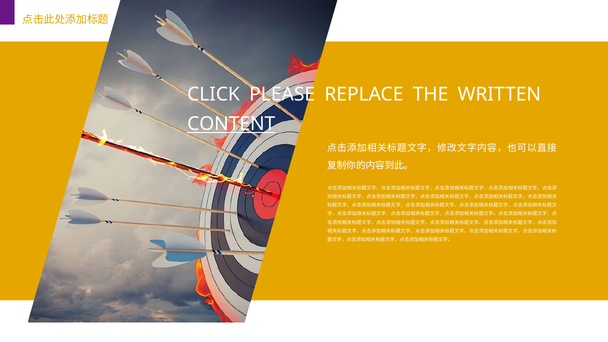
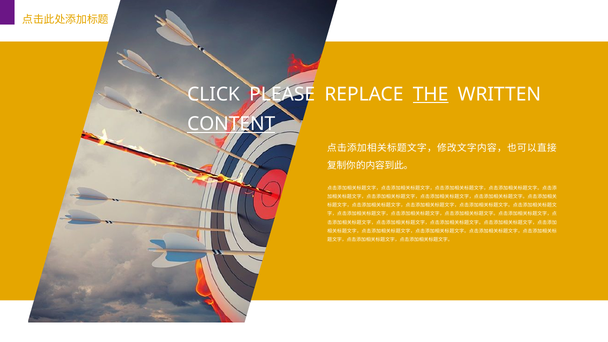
THE underline: none -> present
